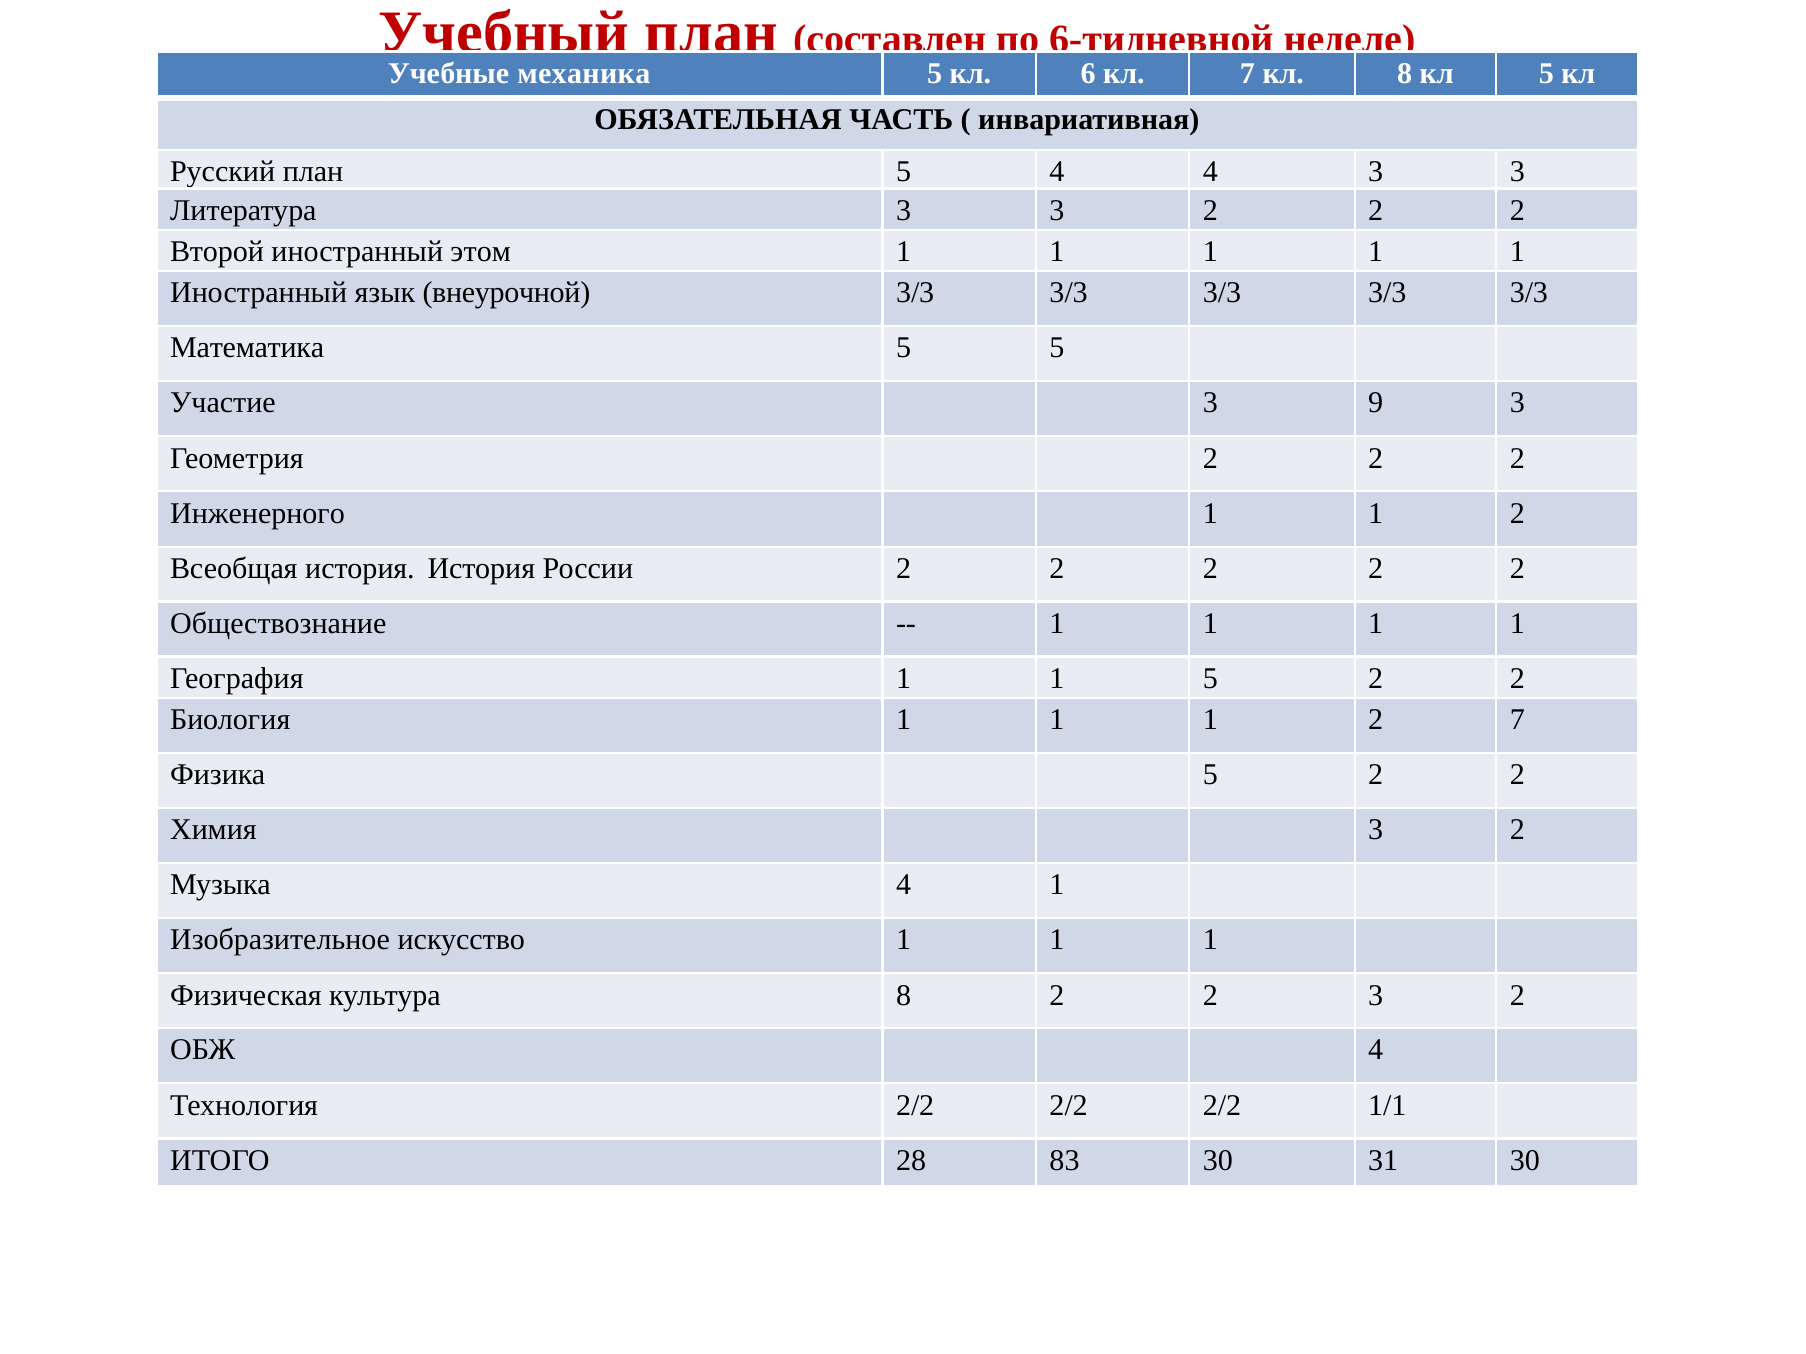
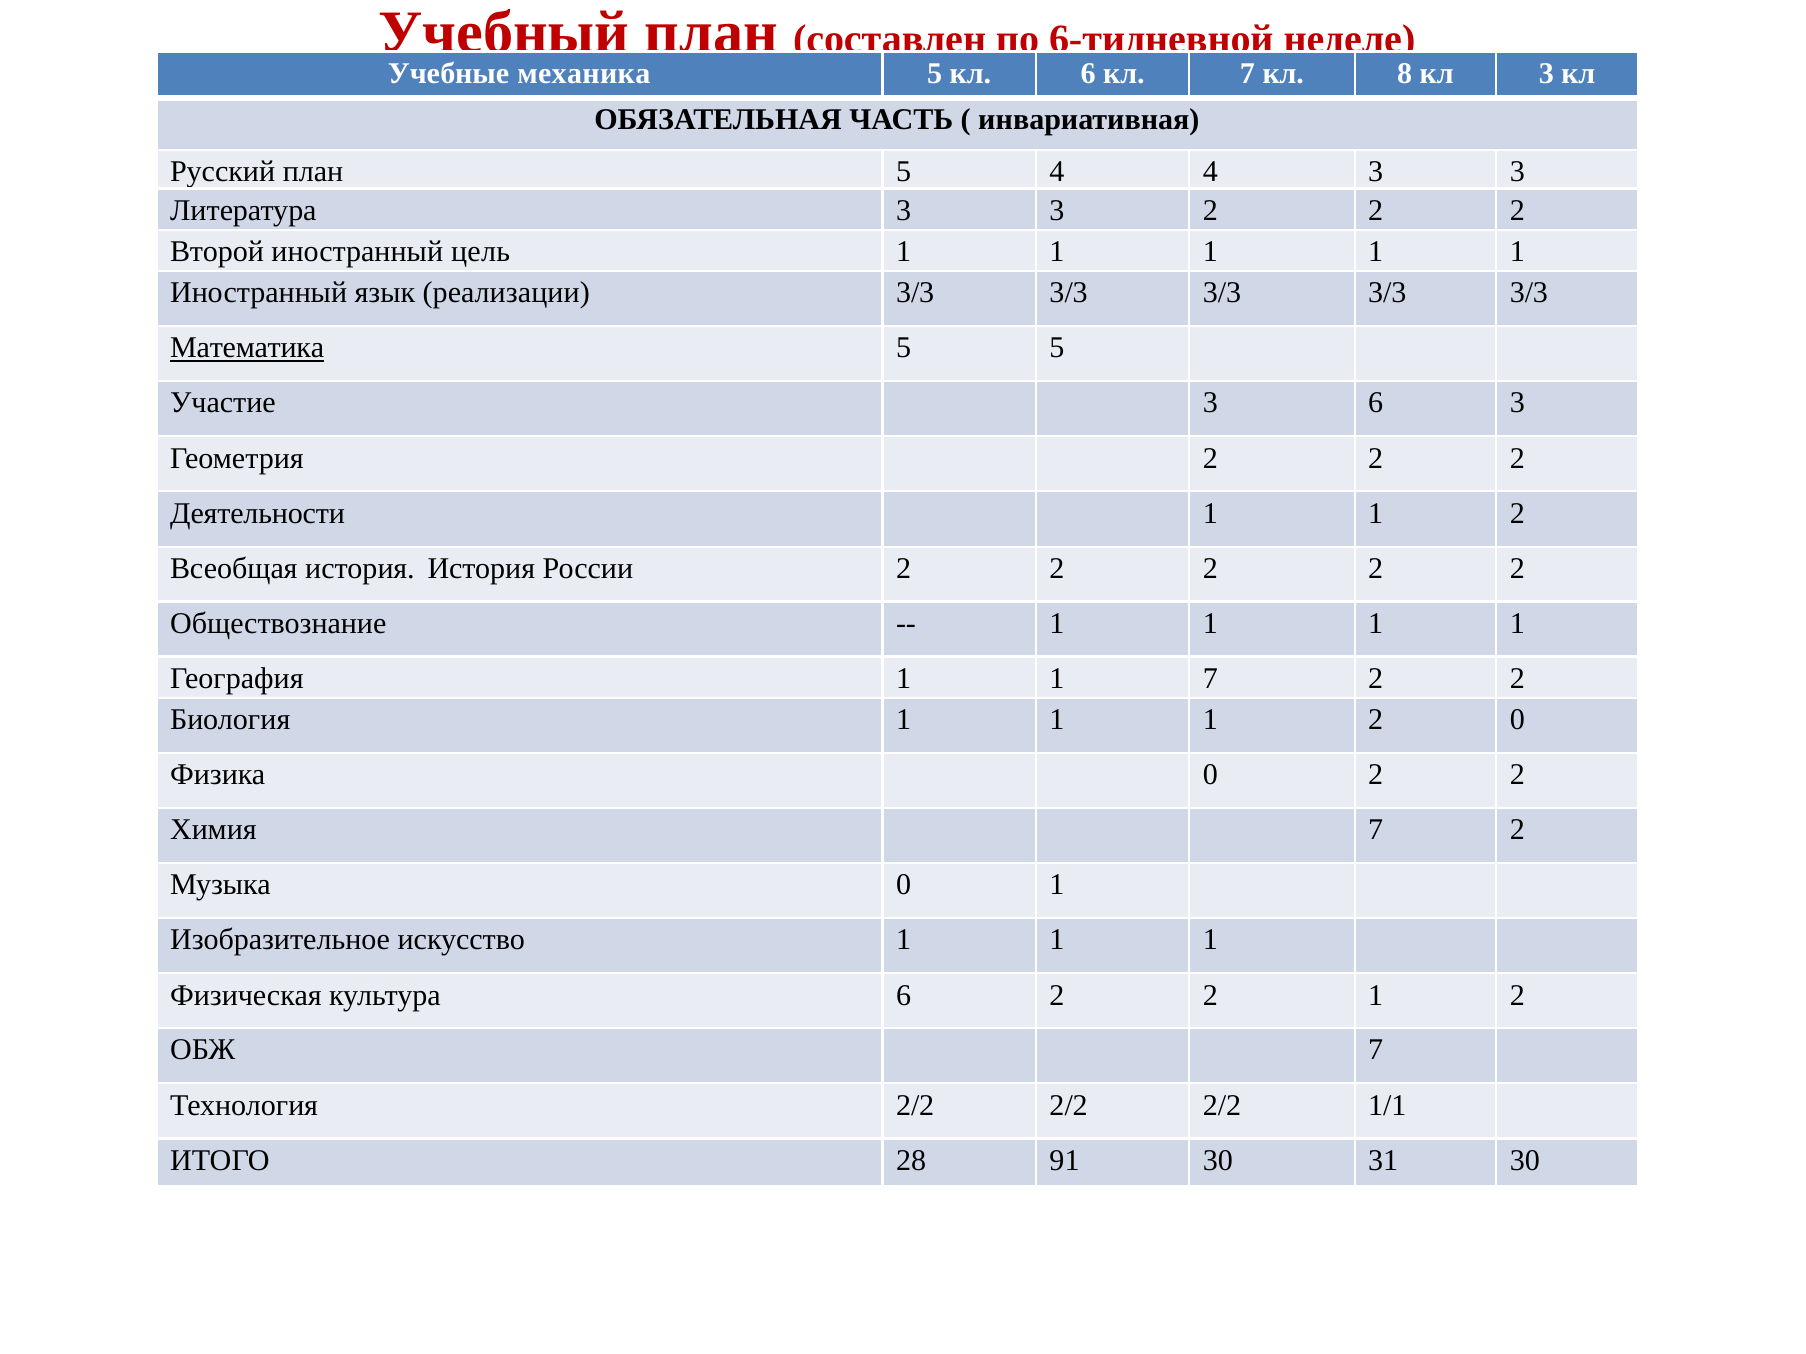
кл 5: 5 -> 3
этом: этом -> цель
внеурочной: внеурочной -> реализации
Математика underline: none -> present
3 9: 9 -> 6
Инженерного: Инженерного -> Деятельности
1 5: 5 -> 7
2 7: 7 -> 0
Физика 5: 5 -> 0
Химия 3: 3 -> 7
Музыка 4: 4 -> 0
культура 8: 8 -> 6
2 3: 3 -> 1
ОБЖ 4: 4 -> 7
83: 83 -> 91
